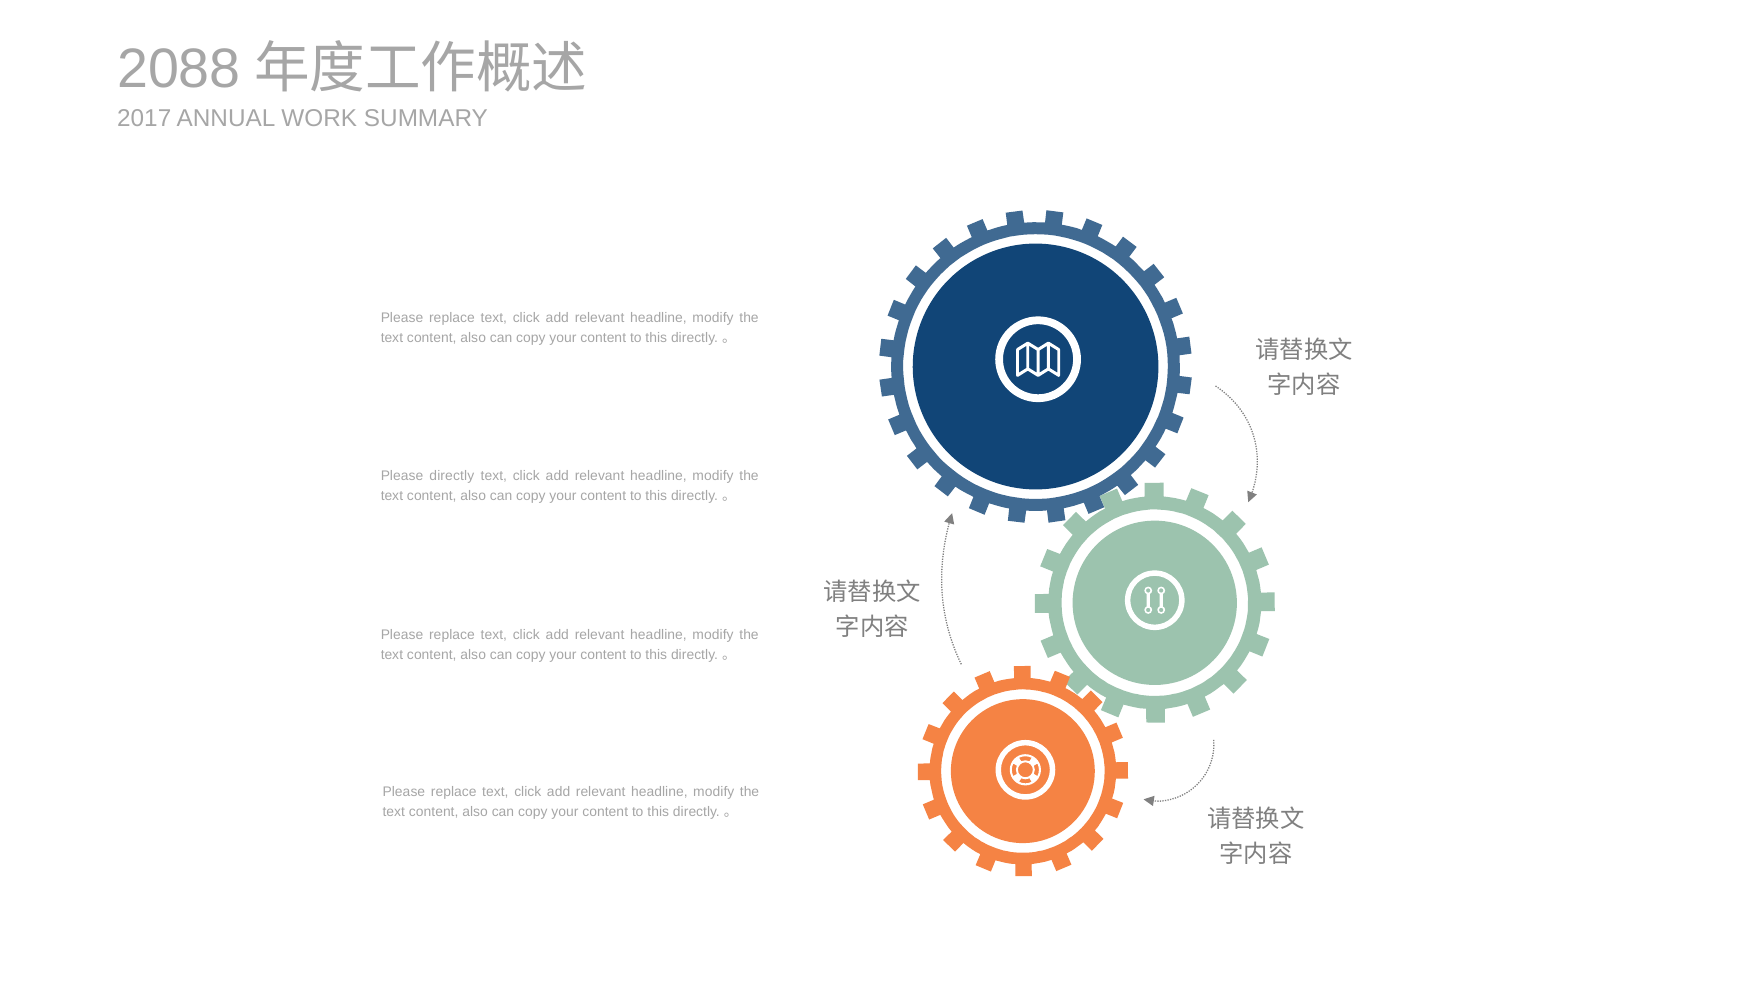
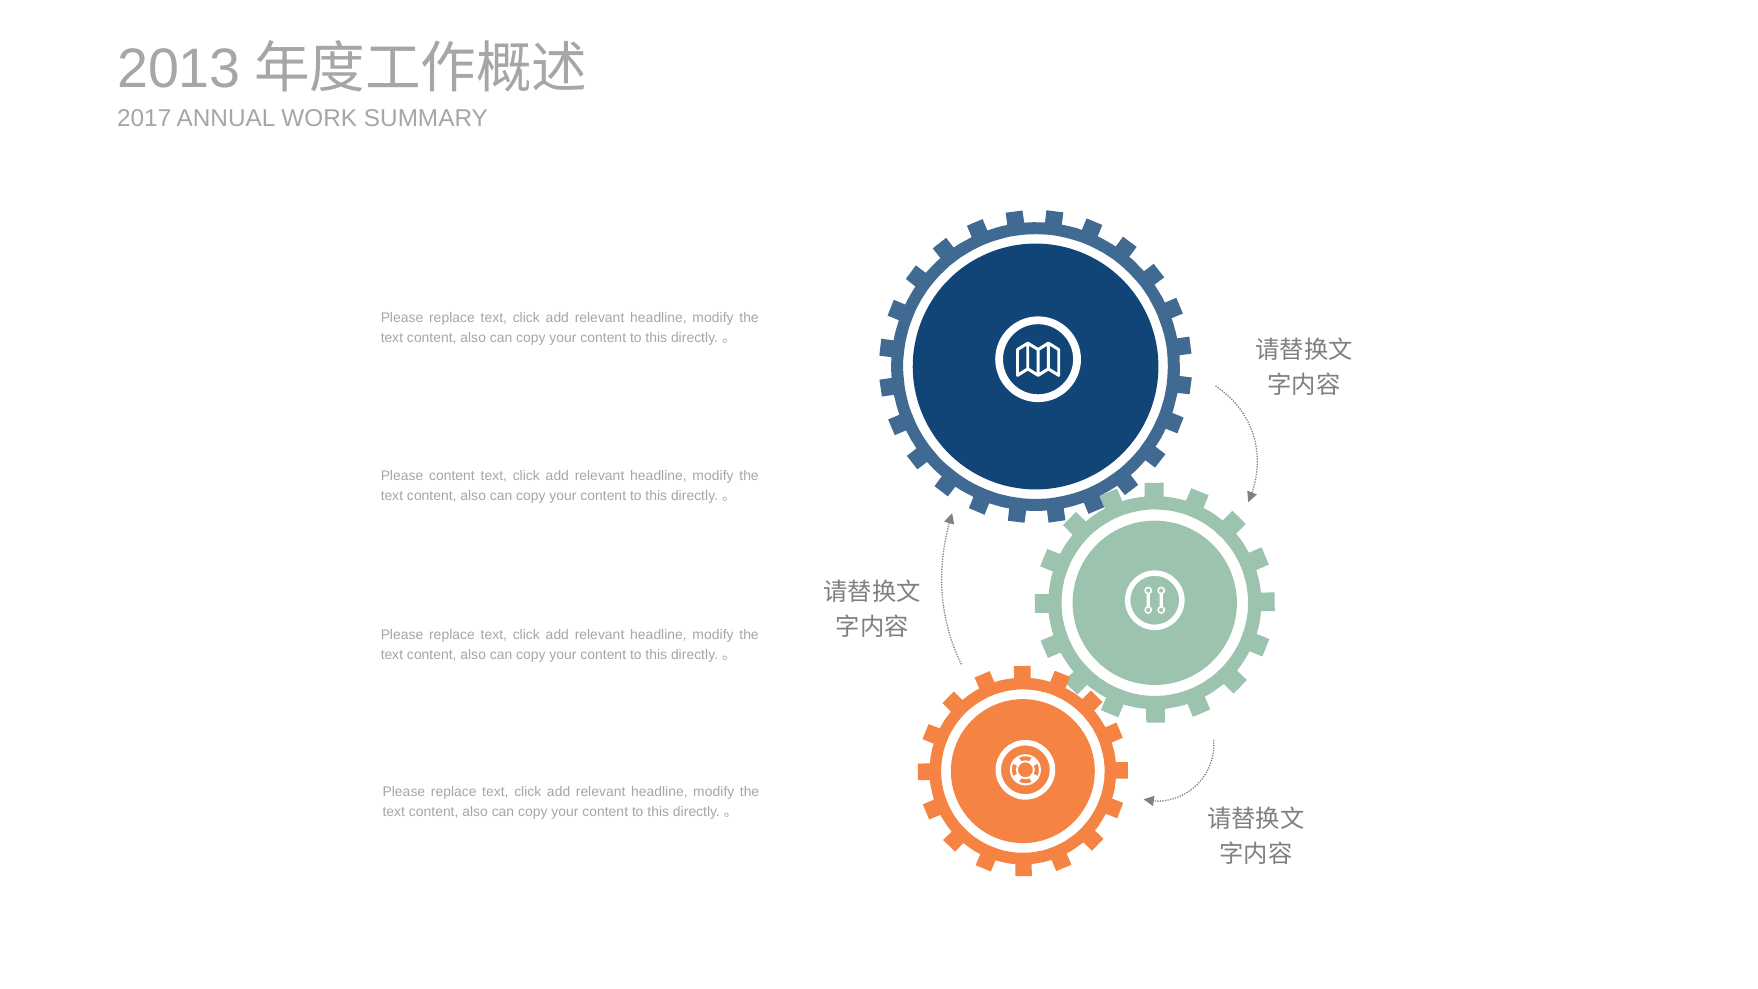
2088: 2088 -> 2013
Please directly: directly -> content
